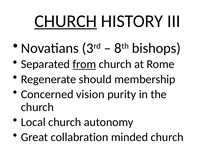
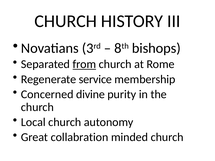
CHURCH at (66, 21) underline: present -> none
should: should -> service
vision: vision -> divine
